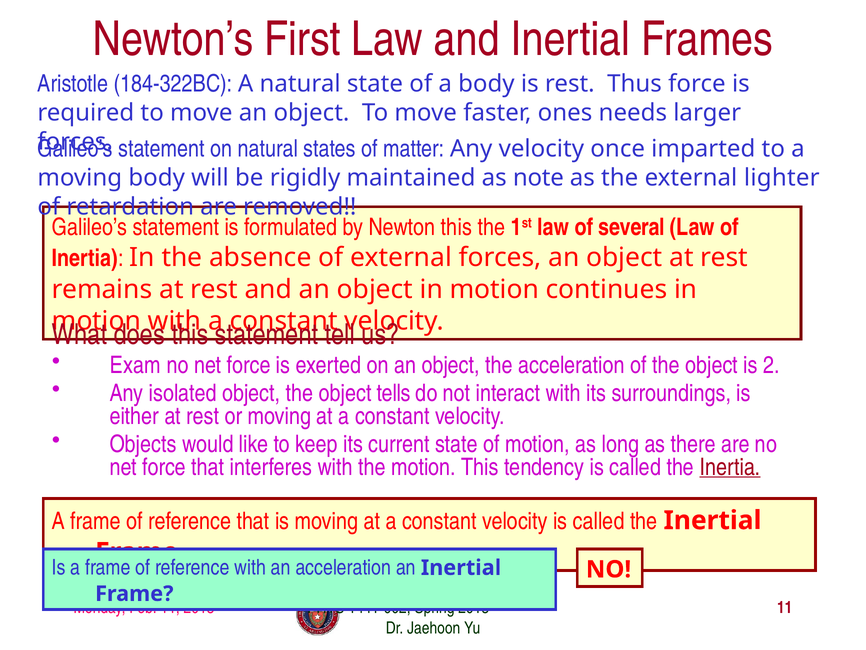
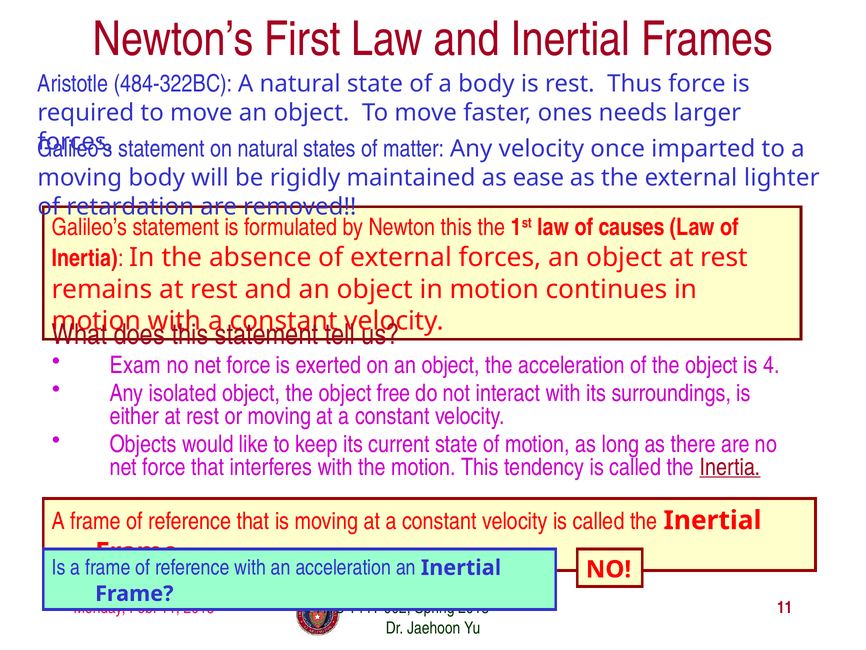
184-322BC: 184-322BC -> 484-322BC
note: note -> ease
several: several -> causes
2: 2 -> 4
tells: tells -> free
